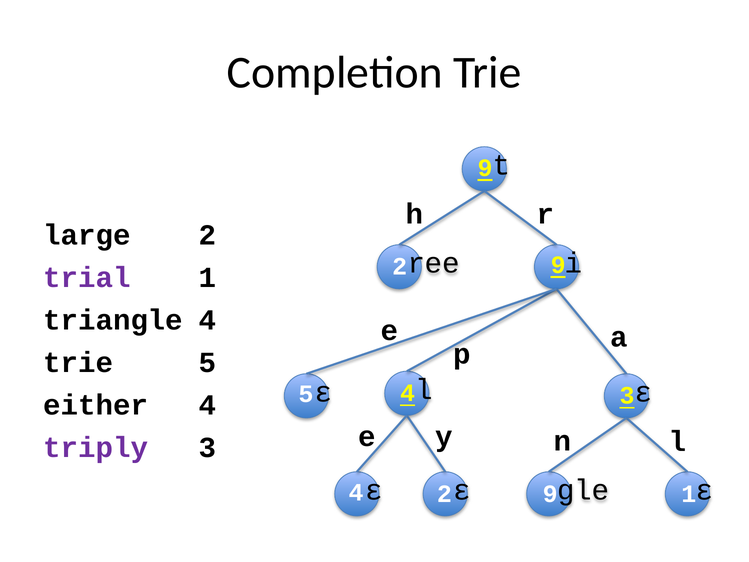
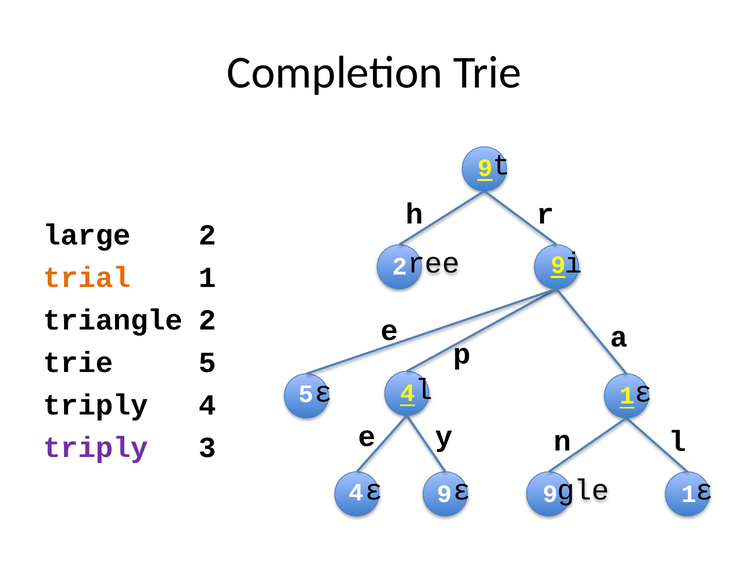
trial colour: purple -> orange
triangle 4: 4 -> 2
4 3: 3 -> 1
either at (96, 405): either -> triply
4 2: 2 -> 9
